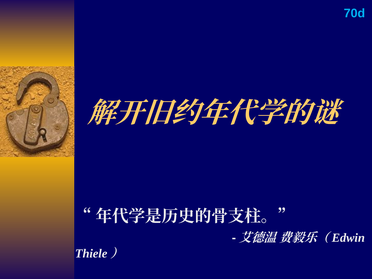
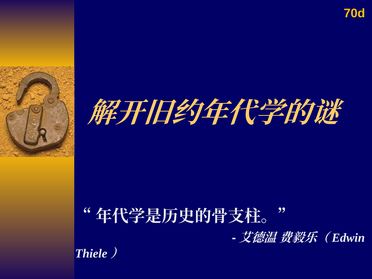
70d colour: light blue -> yellow
